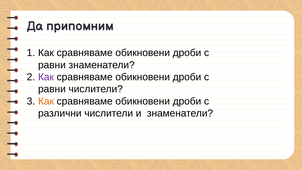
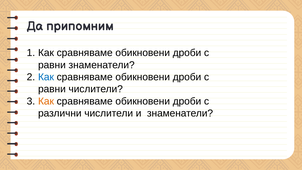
Как at (46, 77) colour: purple -> blue
